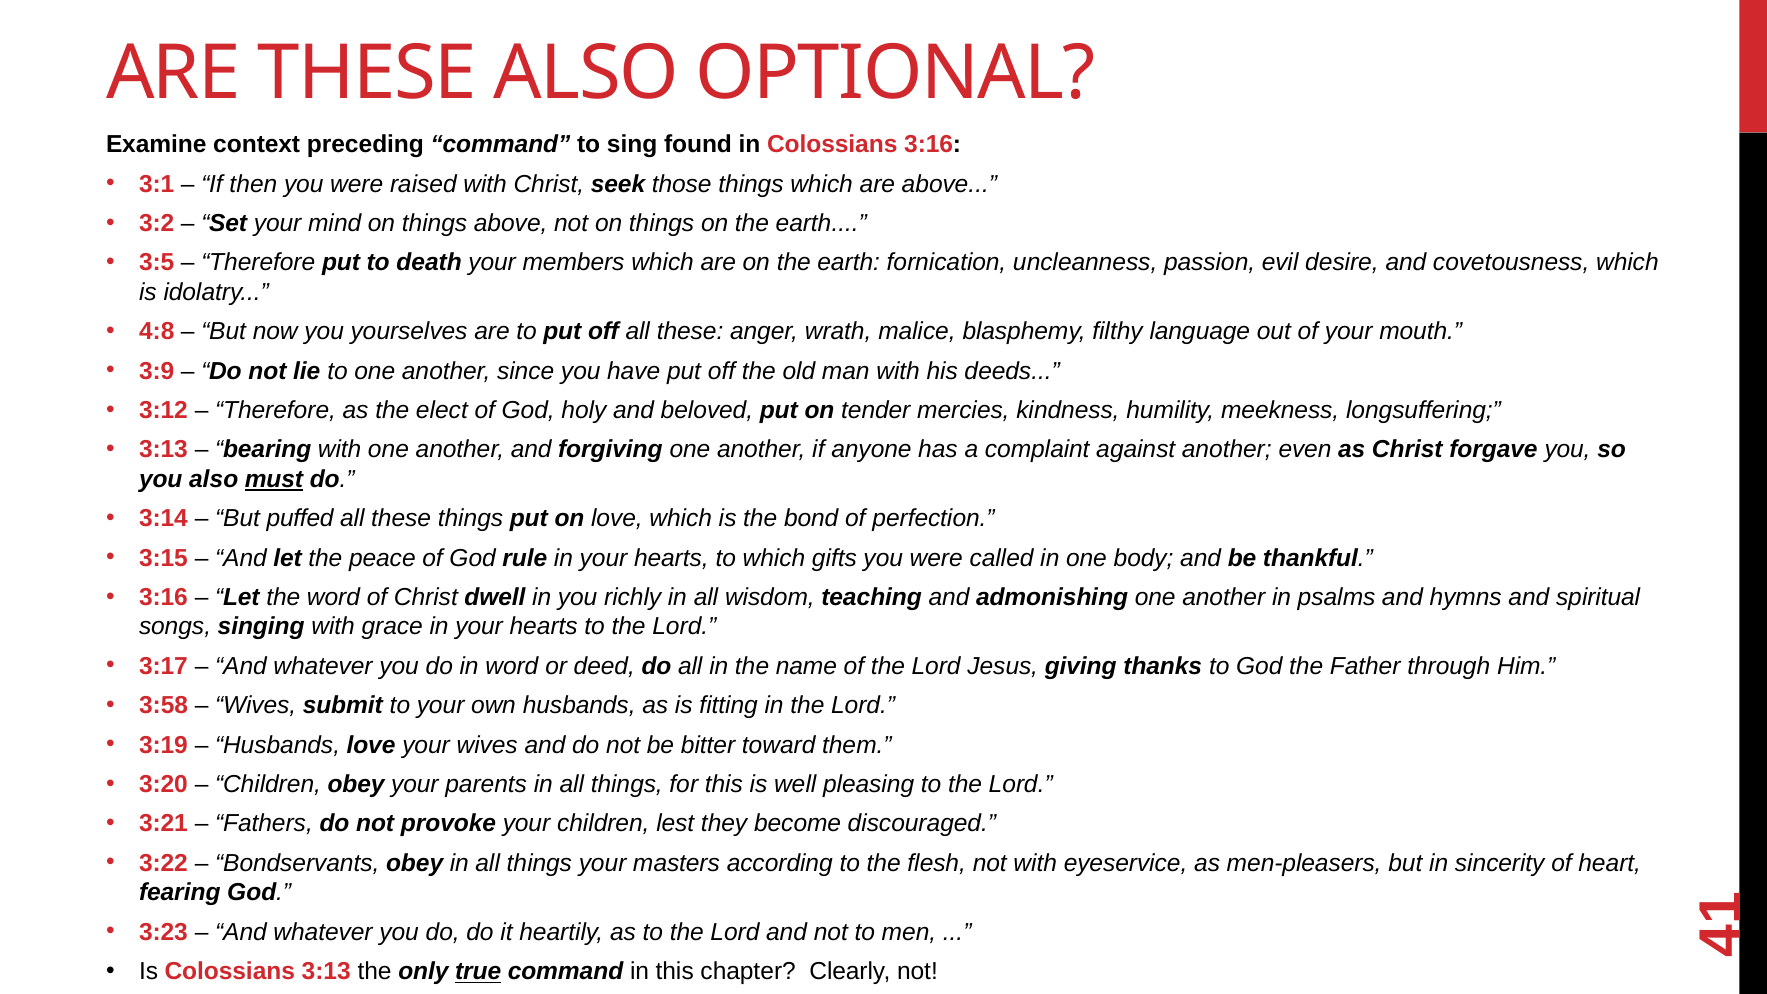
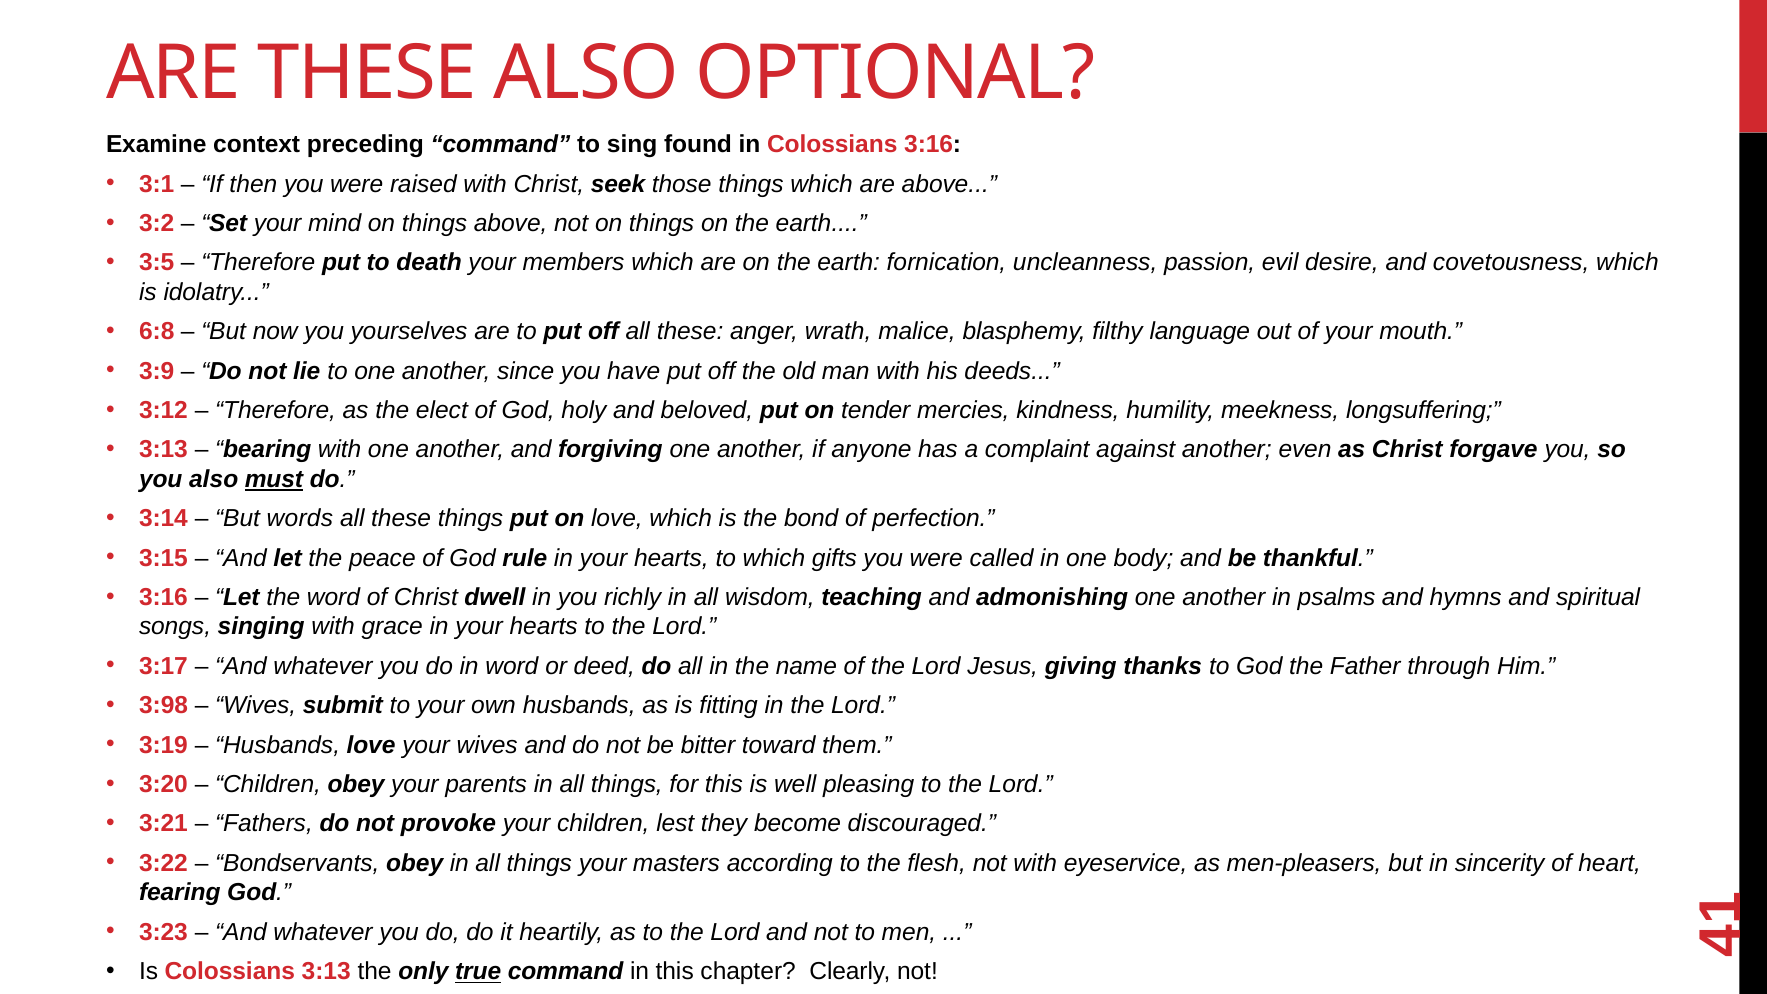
4:8: 4:8 -> 6:8
puffed: puffed -> words
3:58: 3:58 -> 3:98
